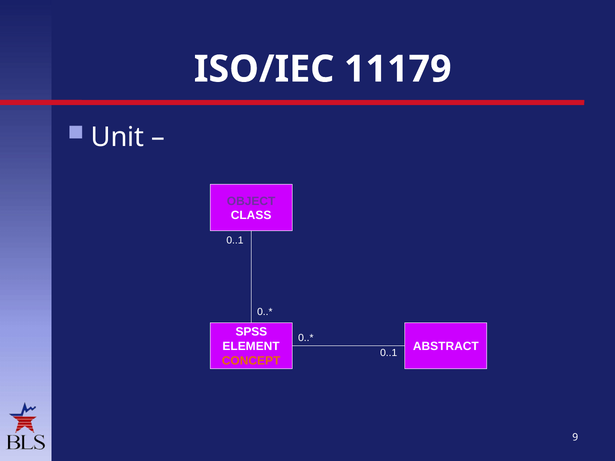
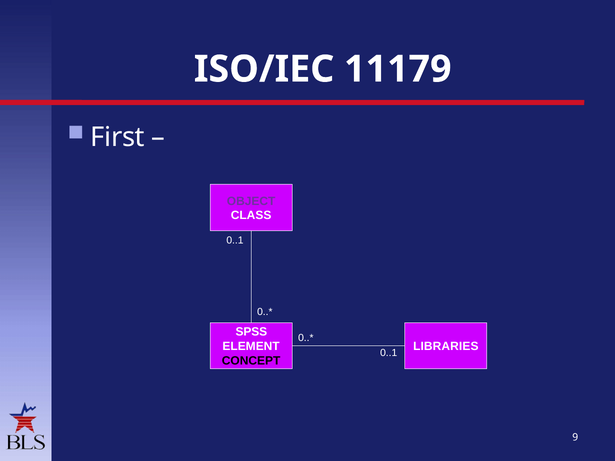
Unit: Unit -> First
ABSTRACT: ABSTRACT -> LIBRARIES
CONCEPT colour: orange -> black
